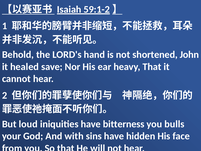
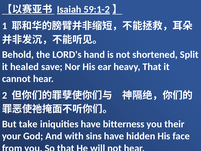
John: John -> Split
loud: loud -> take
bulls: bulls -> their
